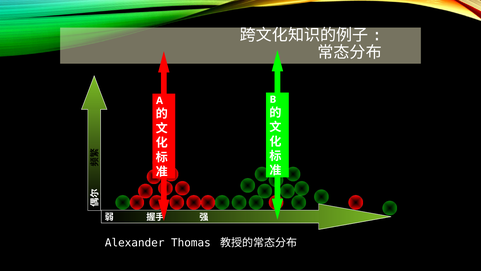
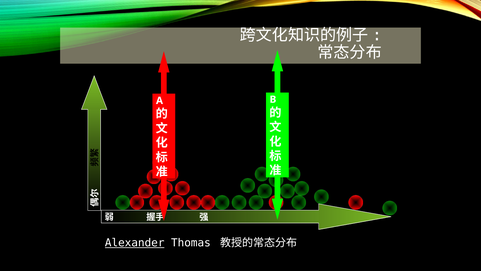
Alexander underline: none -> present
